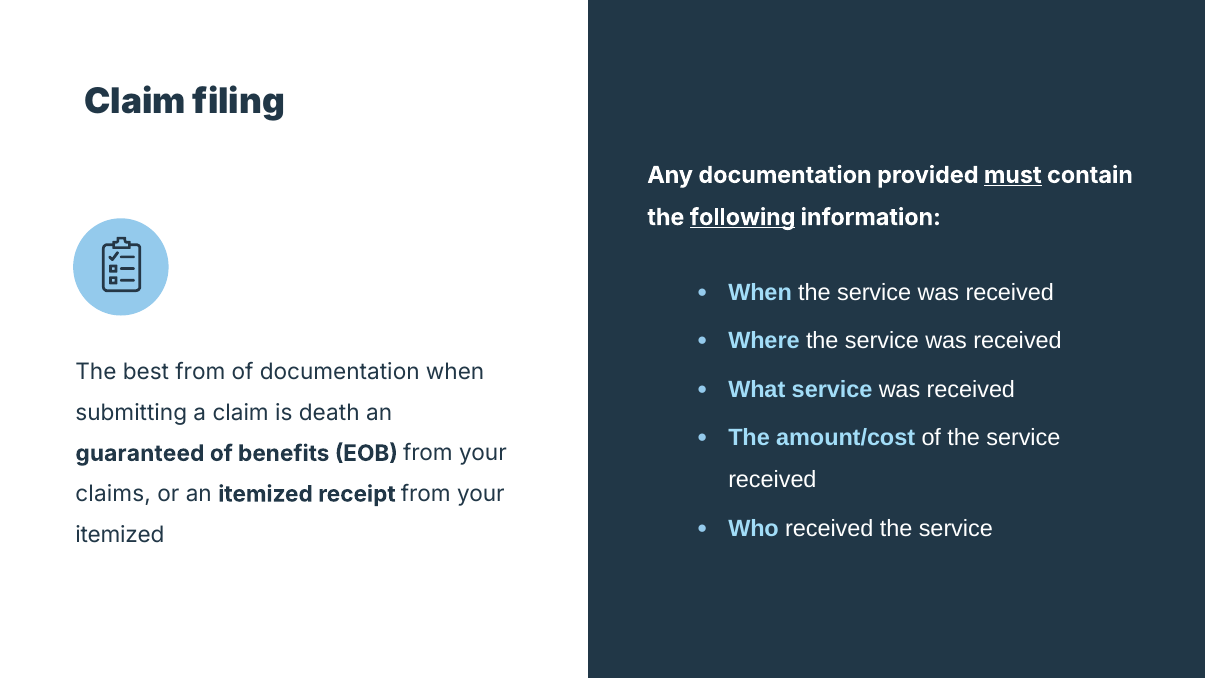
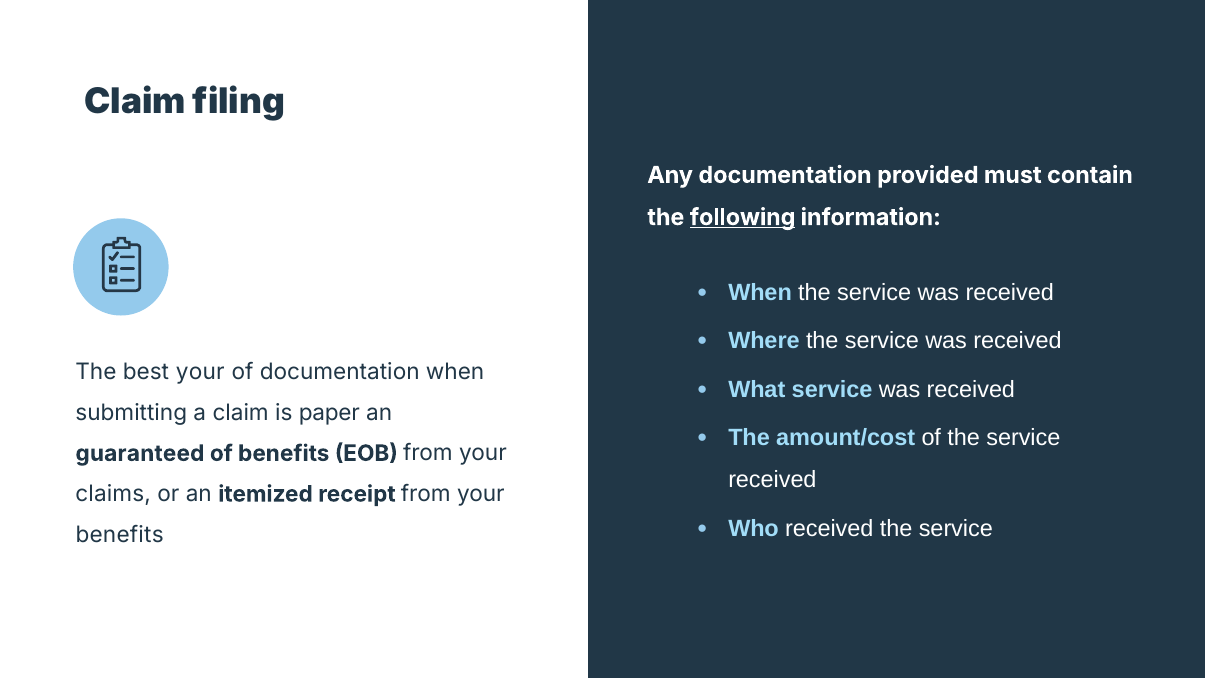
must underline: present -> none
best from: from -> your
death: death -> paper
itemized at (120, 535): itemized -> benefits
